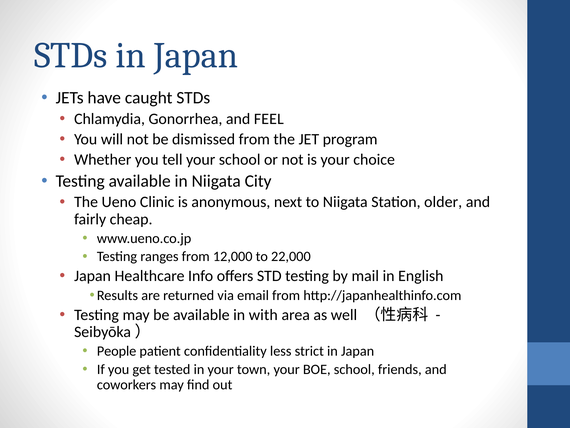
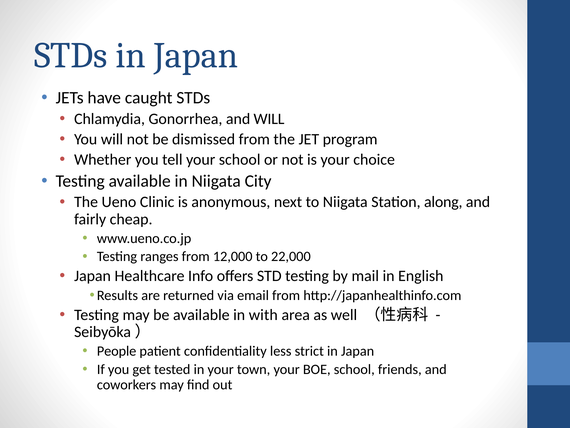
and FEEL: FEEL -> WILL
older: older -> along
